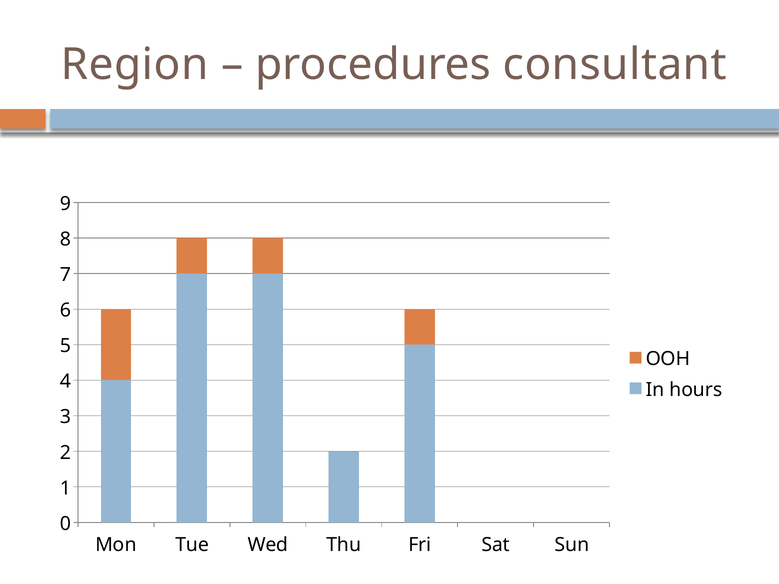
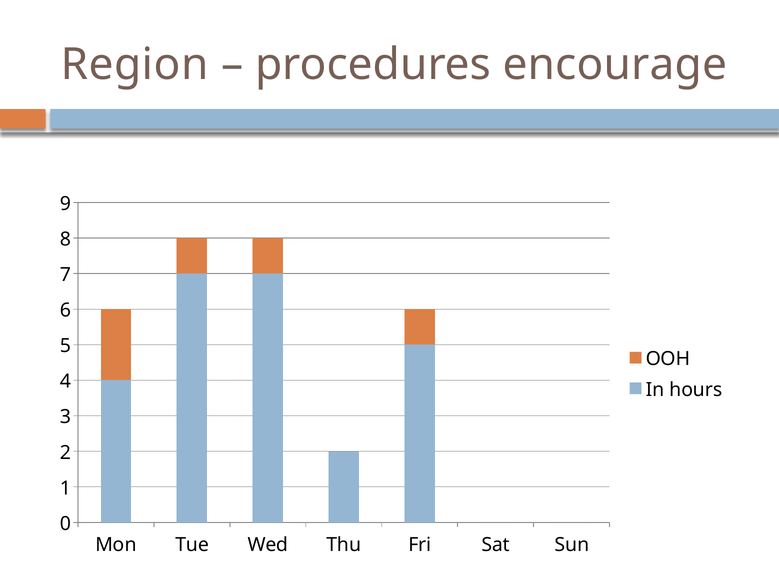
consultant: consultant -> encourage
